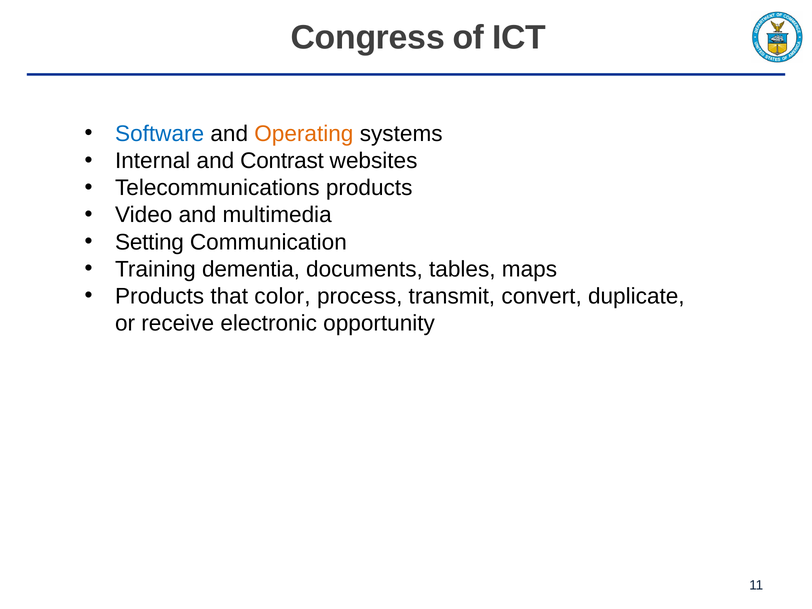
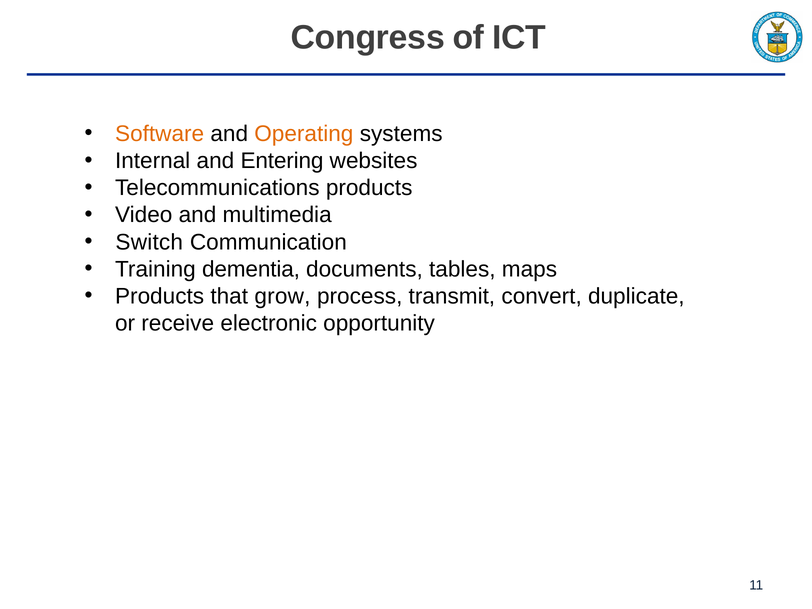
Software colour: blue -> orange
Contrast: Contrast -> Entering
Setting: Setting -> Switch
color: color -> grow
